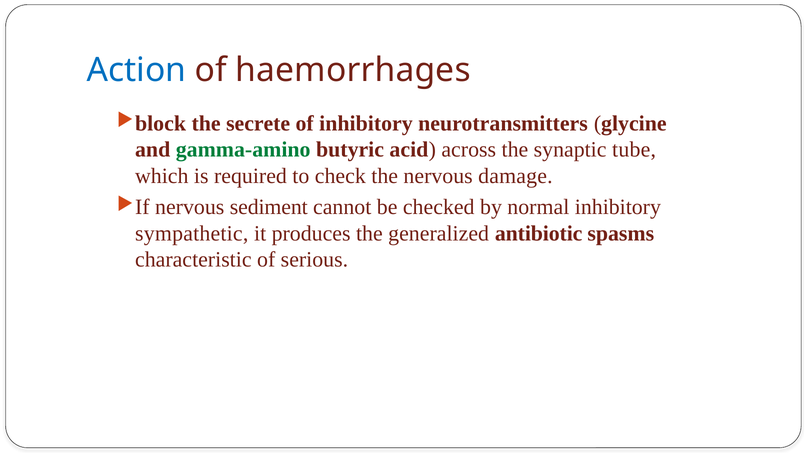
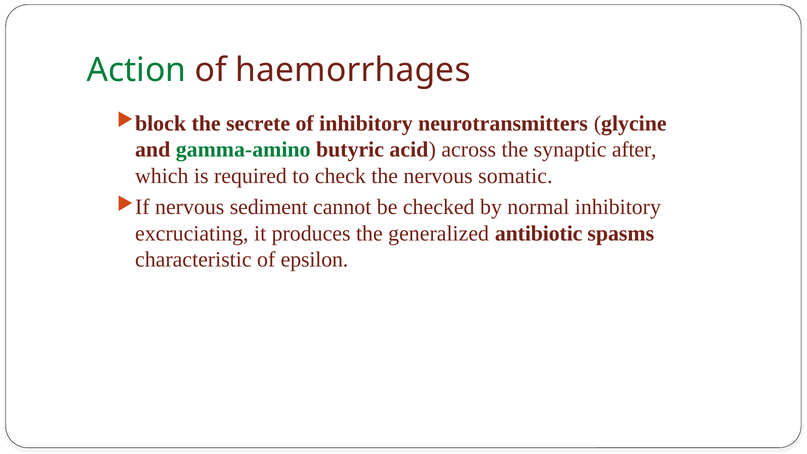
Action colour: blue -> green
tube: tube -> after
damage: damage -> somatic
sympathetic: sympathetic -> excruciating
serious: serious -> epsilon
